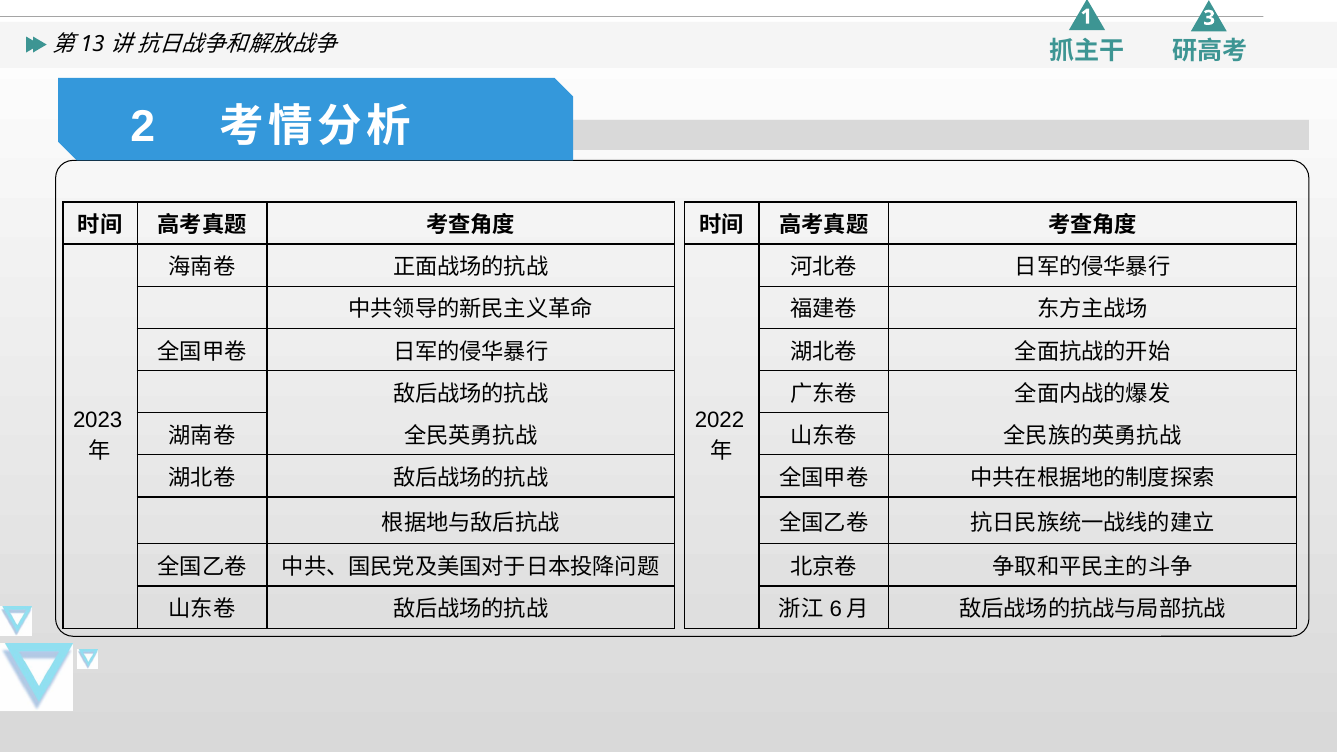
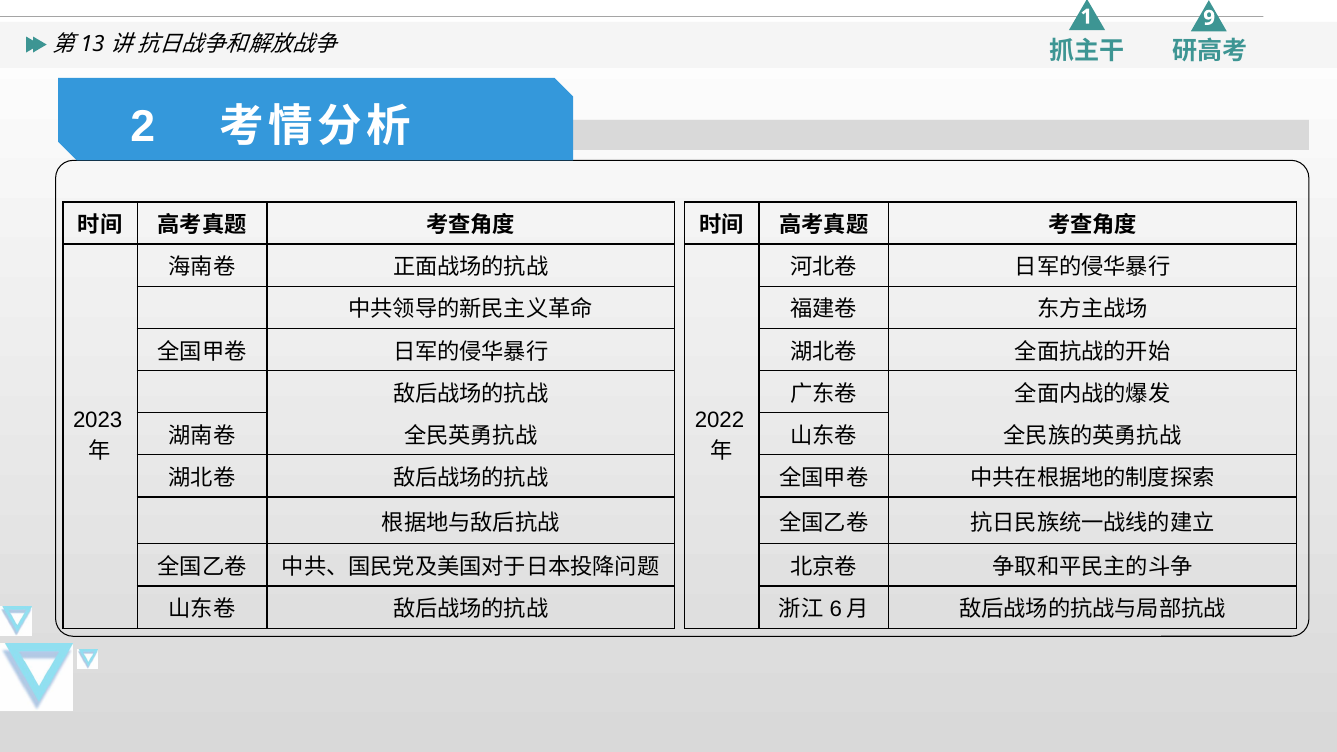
3: 3 -> 9
